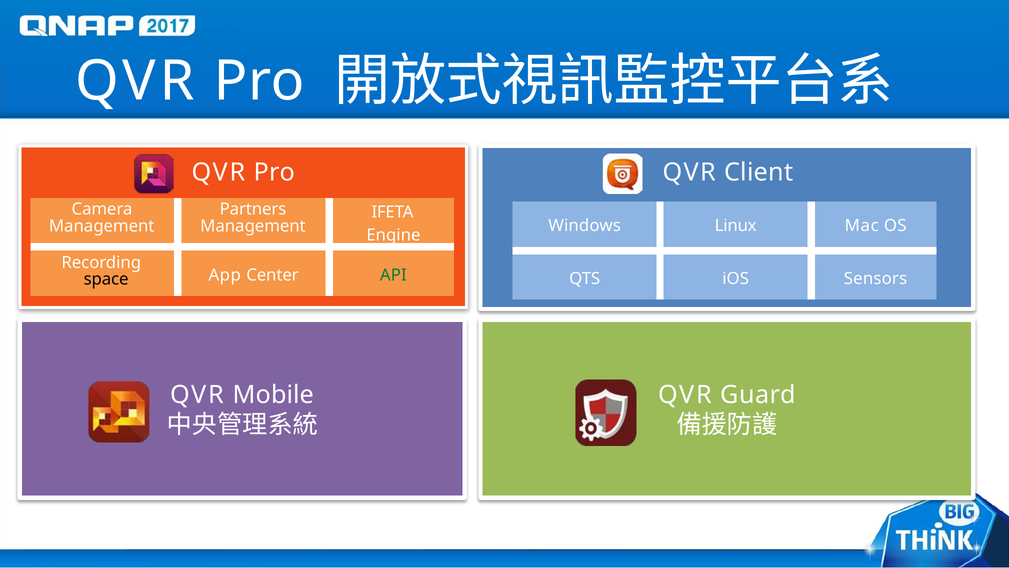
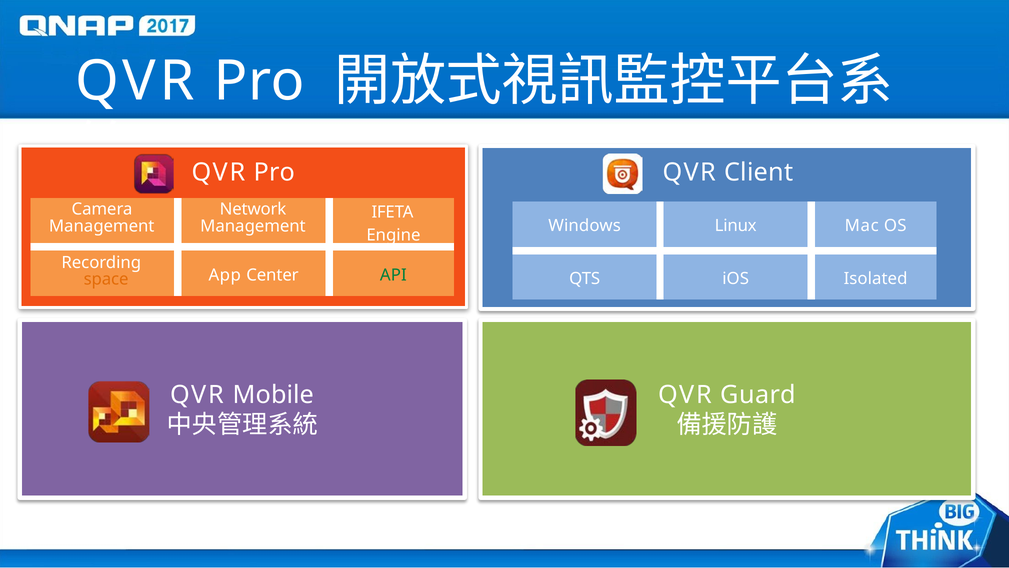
Partners: Partners -> Network
Sensors: Sensors -> Isolated
space colour: black -> orange
